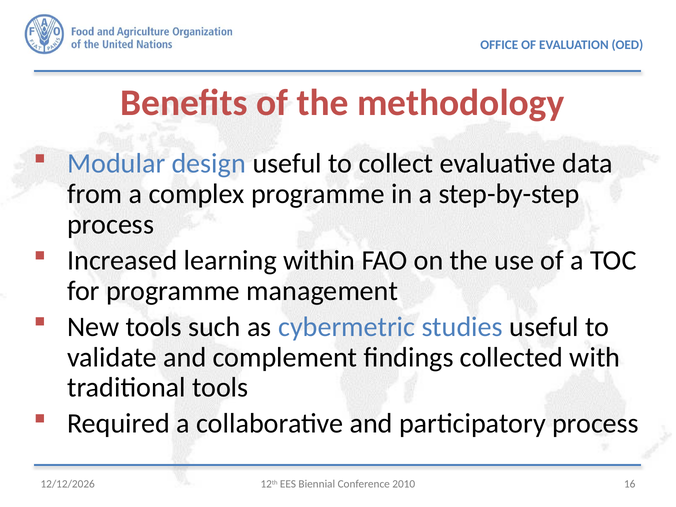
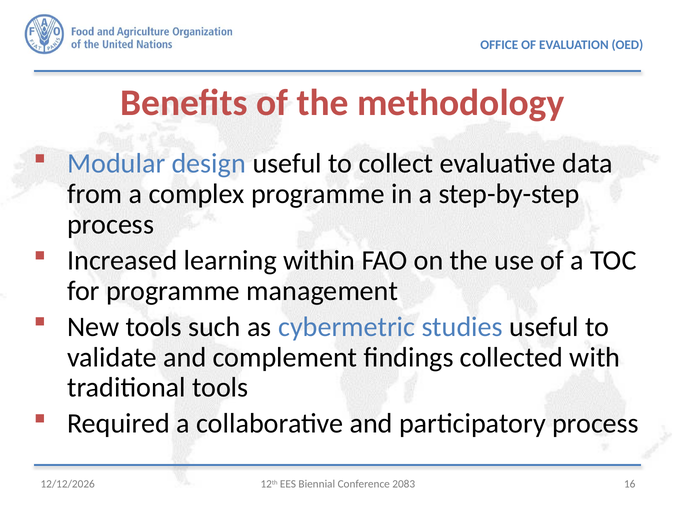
2010: 2010 -> 2083
